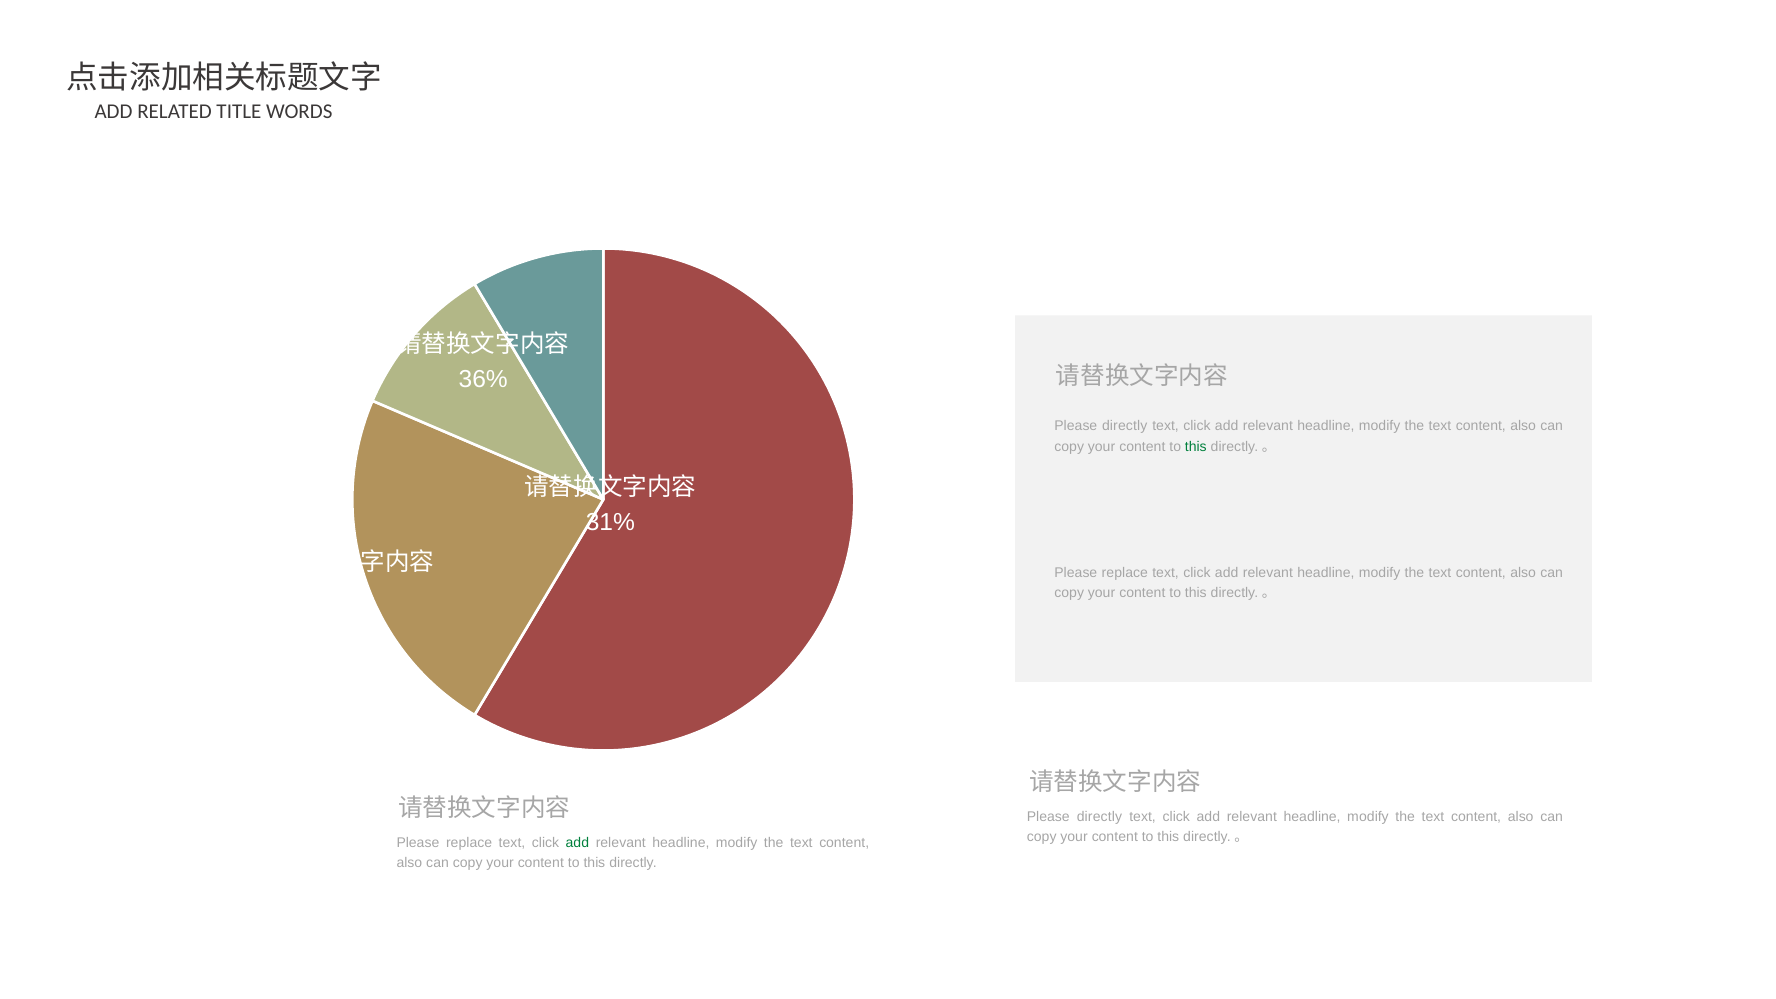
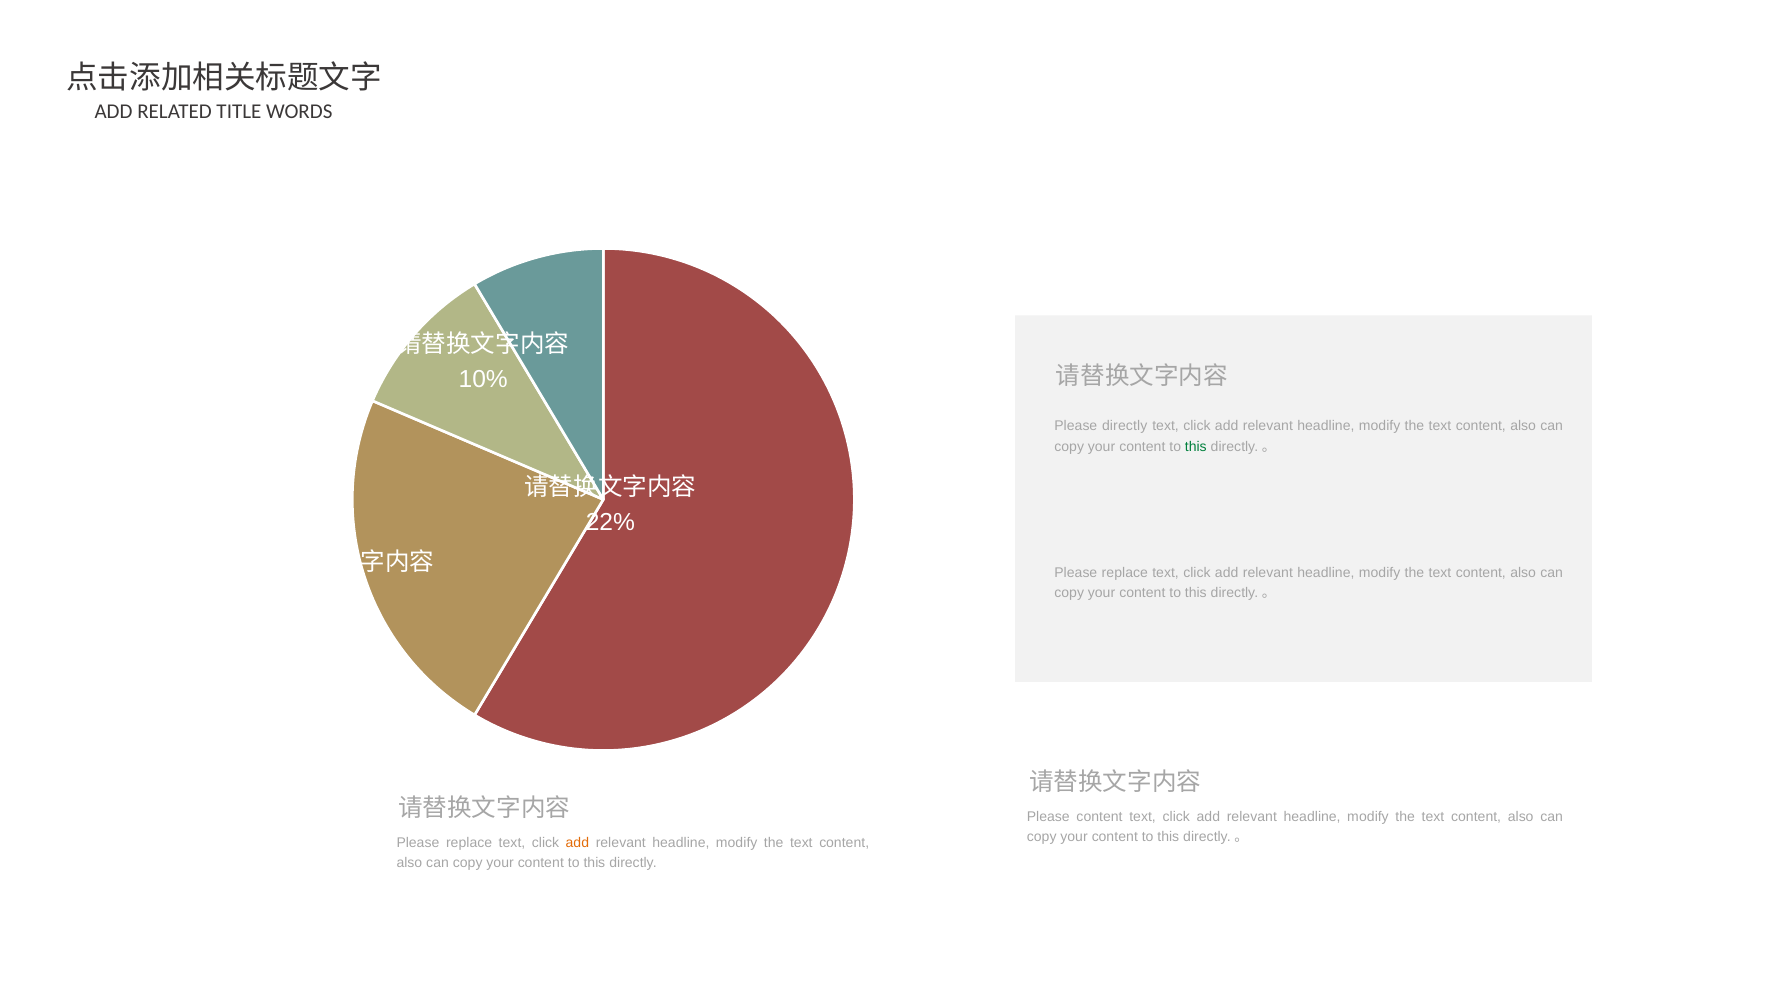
36%: 36% -> 10%
31%: 31% -> 22%
directly at (1099, 817): directly -> content
add at (577, 843) colour: green -> orange
